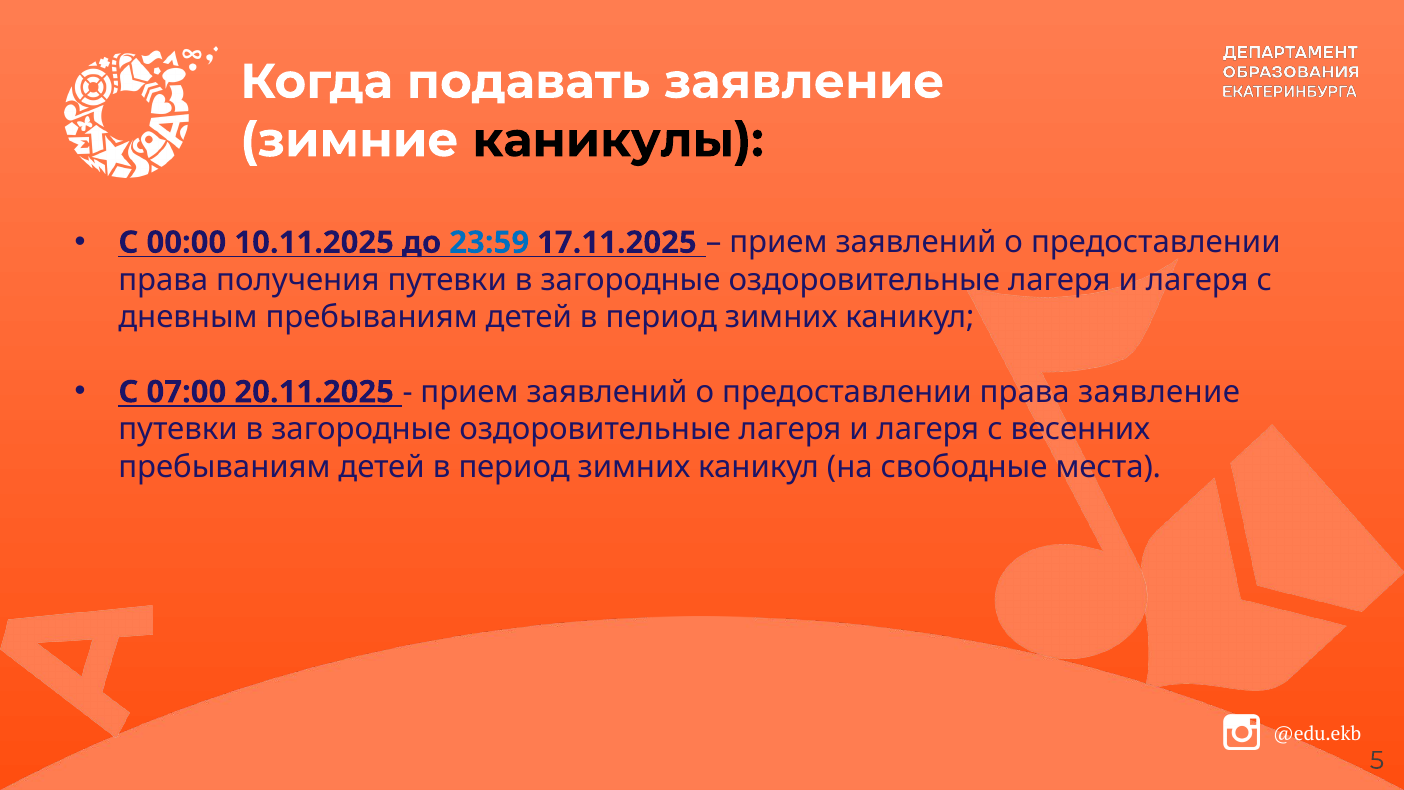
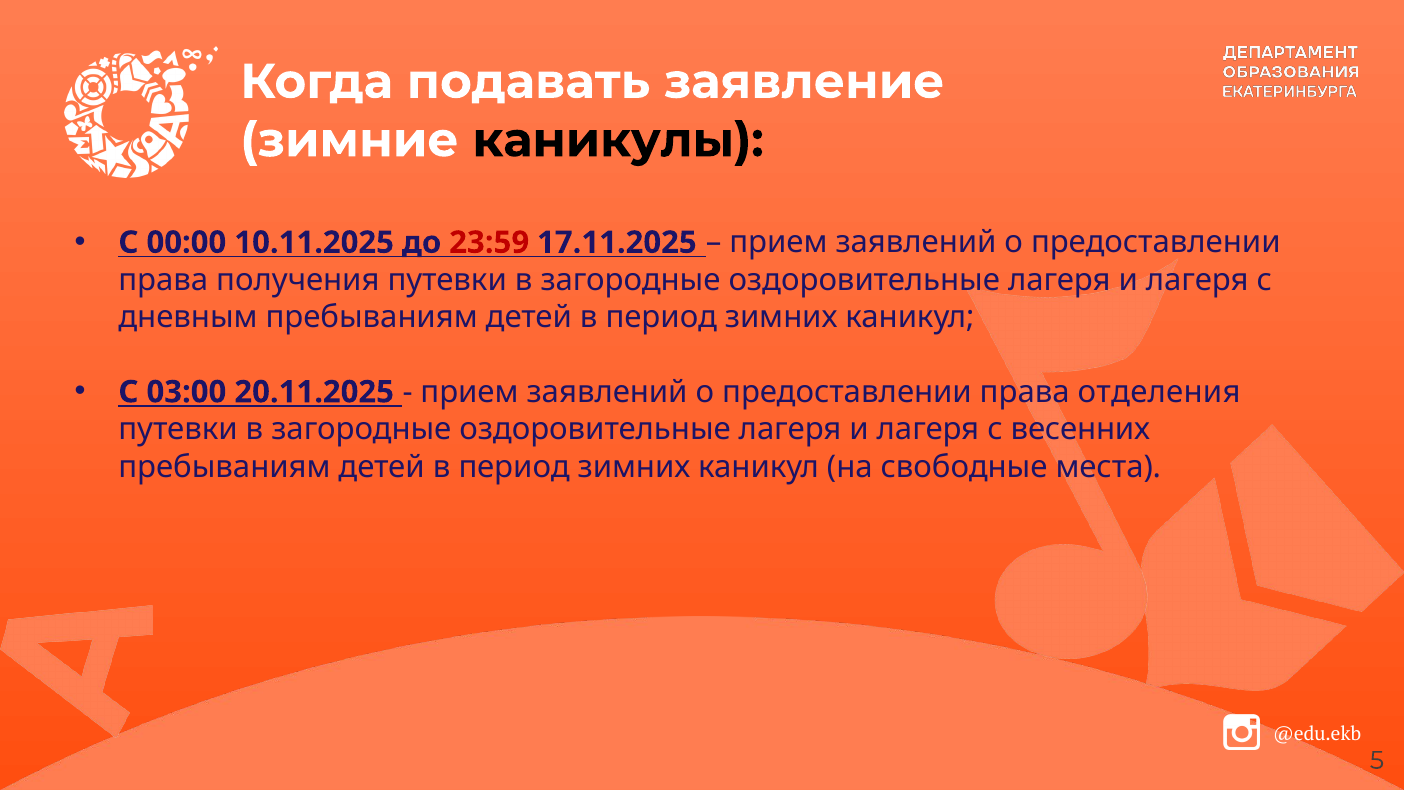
23:59 colour: blue -> red
07:00: 07:00 -> 03:00
права заявление: заявление -> отделения
